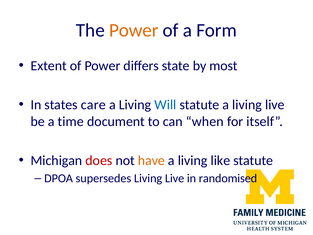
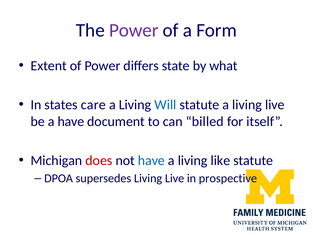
Power at (134, 30) colour: orange -> purple
most: most -> what
a time: time -> have
when: when -> billed
have at (151, 160) colour: orange -> blue
randomised: randomised -> prospective
